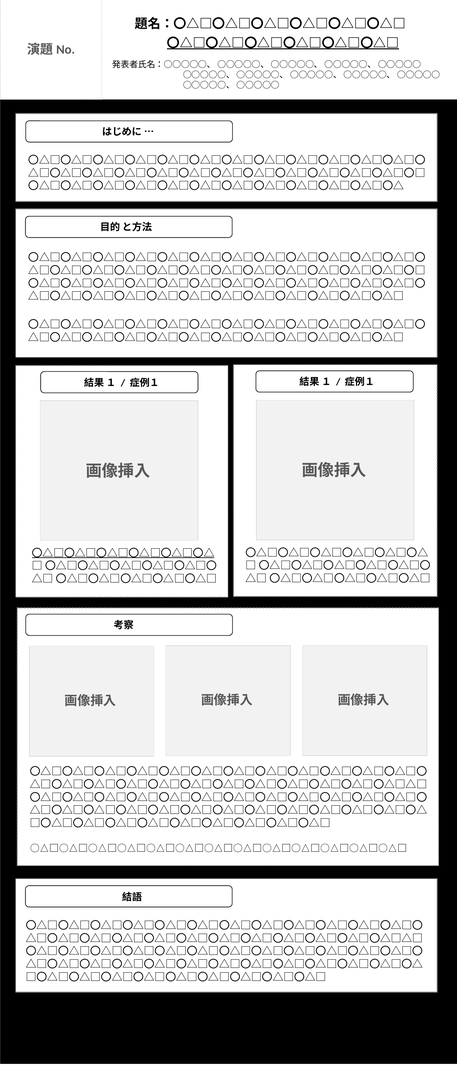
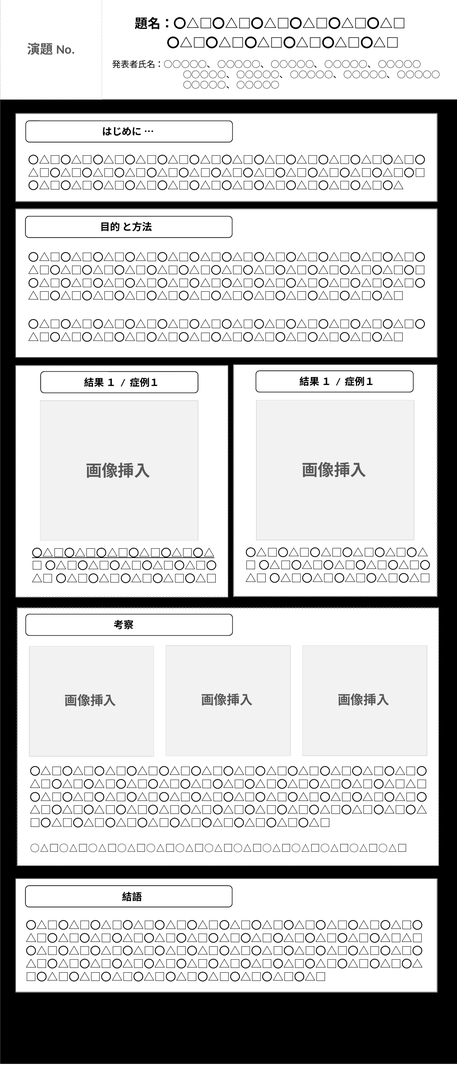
〇△□〇△□〇△□〇△□〇△□〇△□ underline: present -> none
